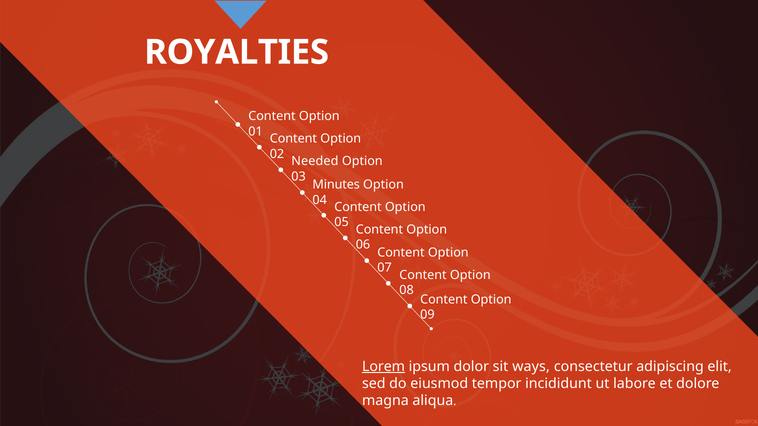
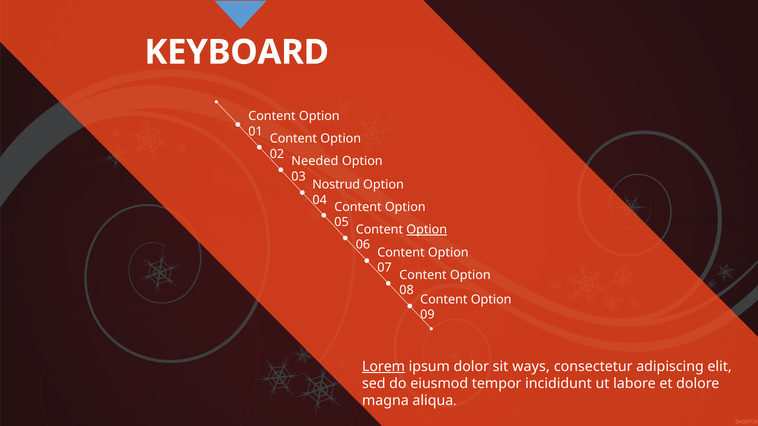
ROYALTIES: ROYALTIES -> KEYBOARD
Minutes: Minutes -> Nostrud
Option at (427, 230) underline: none -> present
